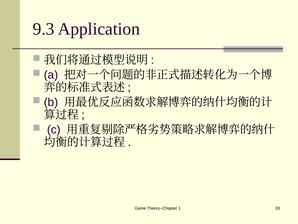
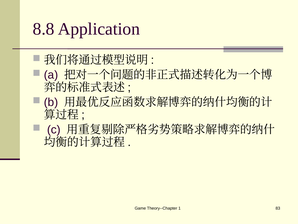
9.3: 9.3 -> 8.8
